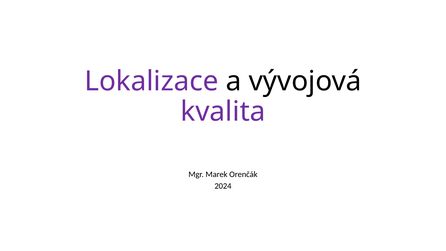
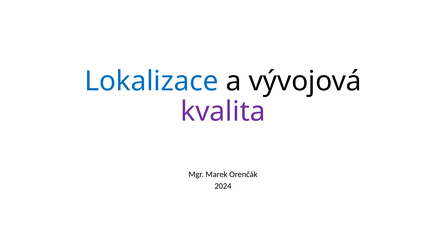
Lokalizace colour: purple -> blue
